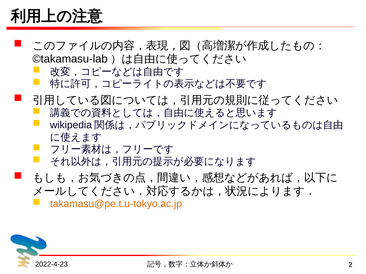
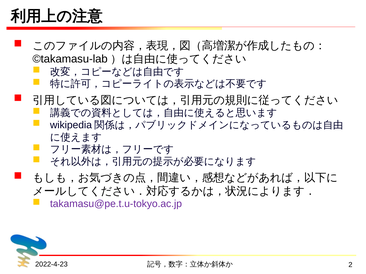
takamasu@pe.t.u-tokyo.ac.jp colour: orange -> purple
